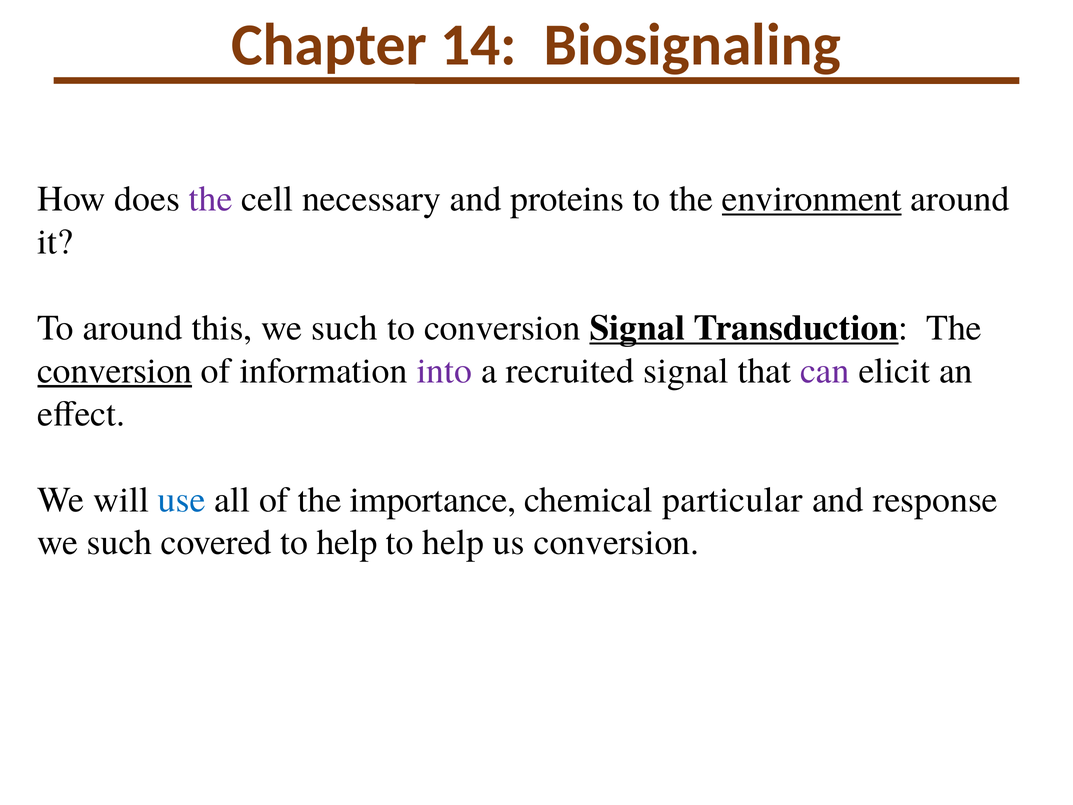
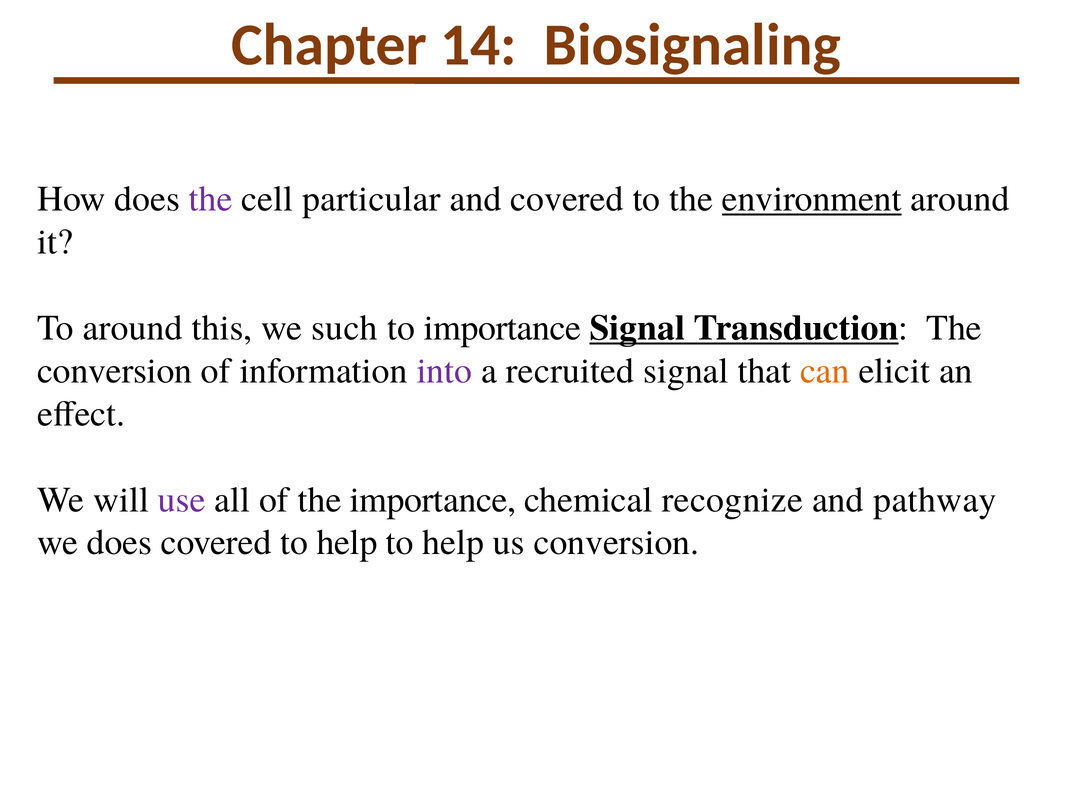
necessary: necessary -> particular
and proteins: proteins -> covered
to conversion: conversion -> importance
conversion at (115, 371) underline: present -> none
can colour: purple -> orange
use colour: blue -> purple
particular: particular -> recognize
response: response -> pathway
such at (120, 542): such -> does
